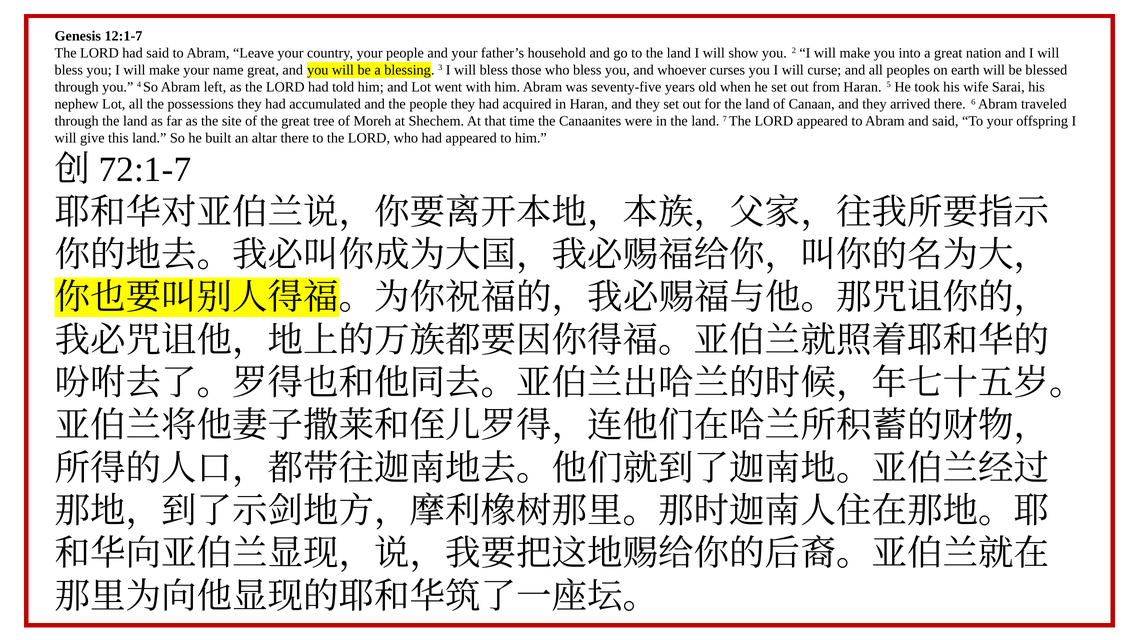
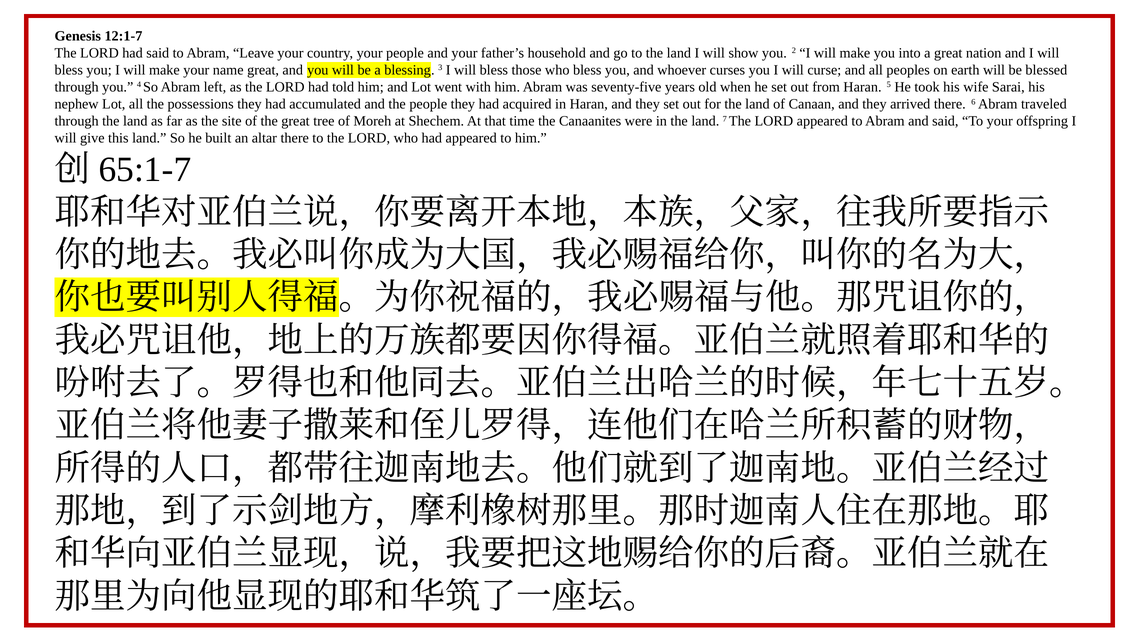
72:1-7: 72:1-7 -> 65:1-7
